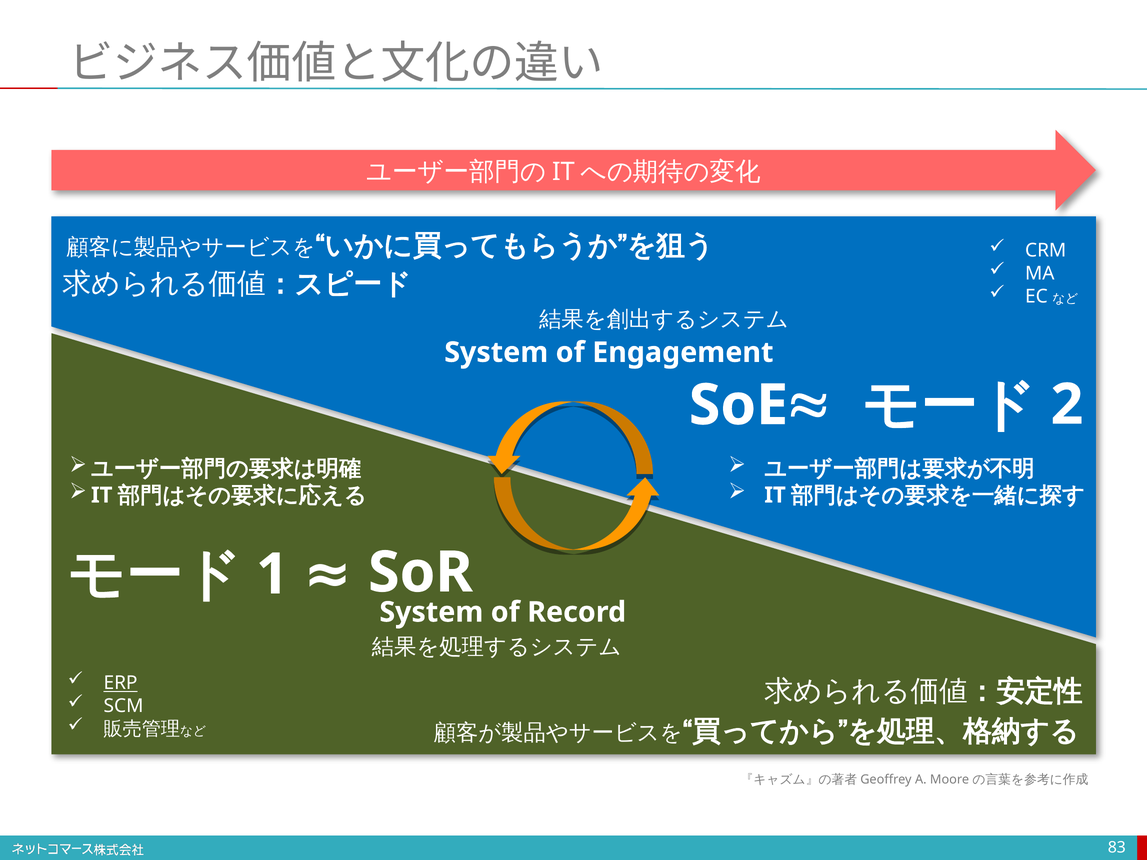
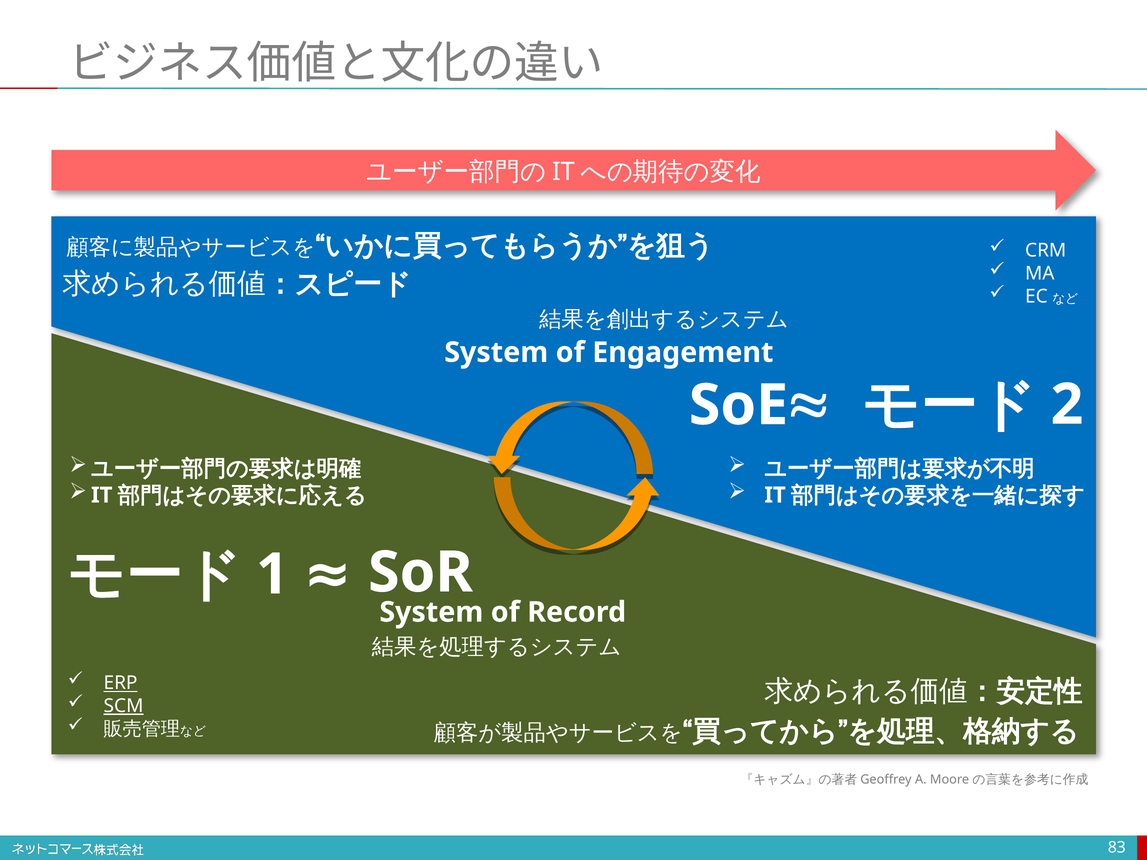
SCM underline: none -> present
